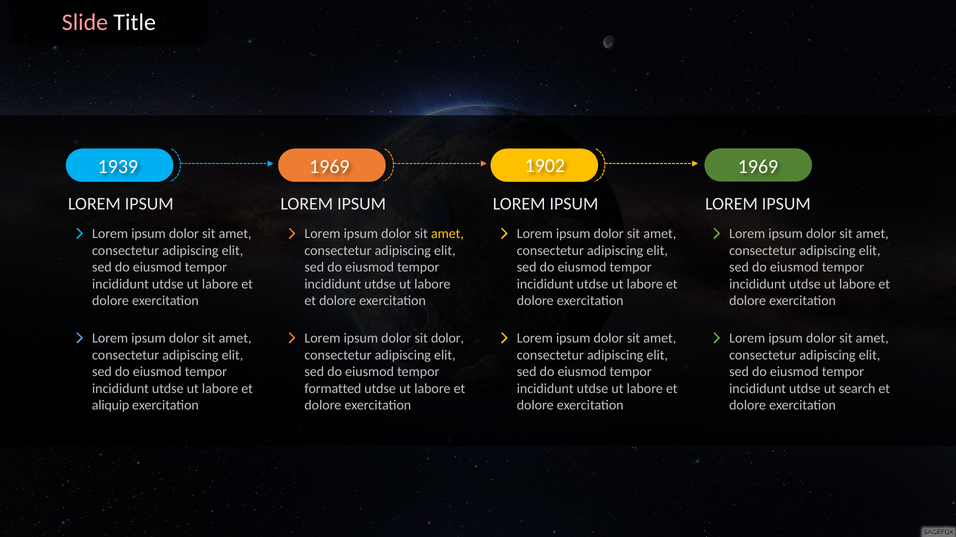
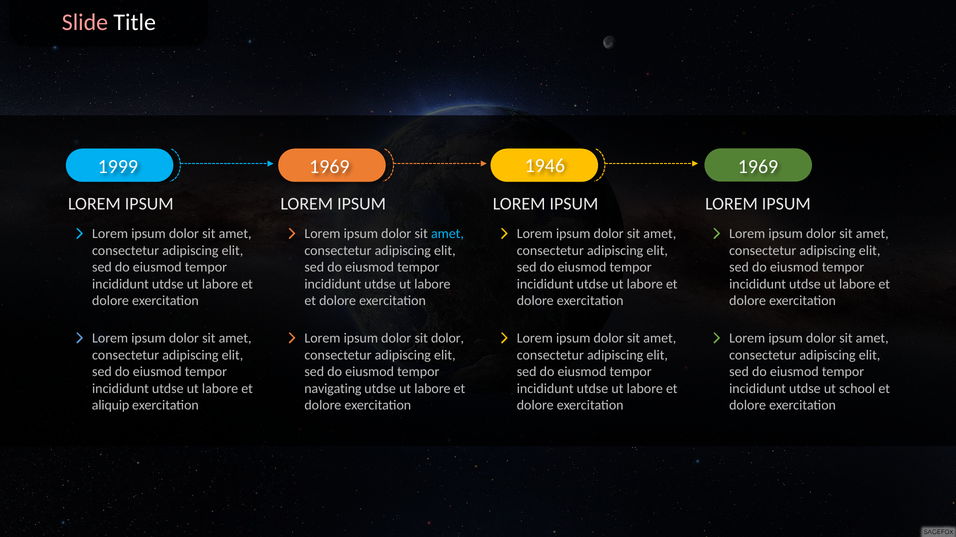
1939: 1939 -> 1999
1902: 1902 -> 1946
amet at (447, 234) colour: yellow -> light blue
formatted: formatted -> navigating
search: search -> school
